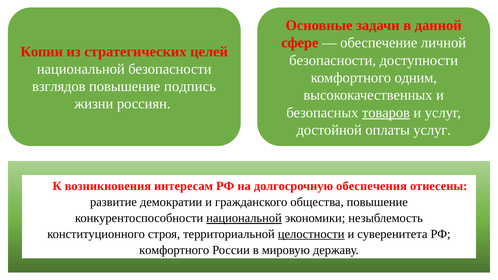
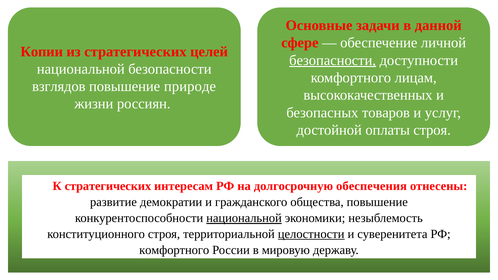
безопасности at (333, 60) underline: none -> present
одним: одним -> лицам
подпись: подпись -> природе
товаров underline: present -> none
оплаты услуг: услуг -> строя
К возникновения: возникновения -> стратегических
